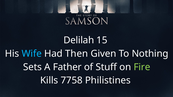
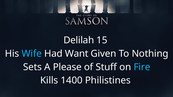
Then: Then -> Want
Father: Father -> Please
Fire colour: light green -> light blue
7758: 7758 -> 1400
